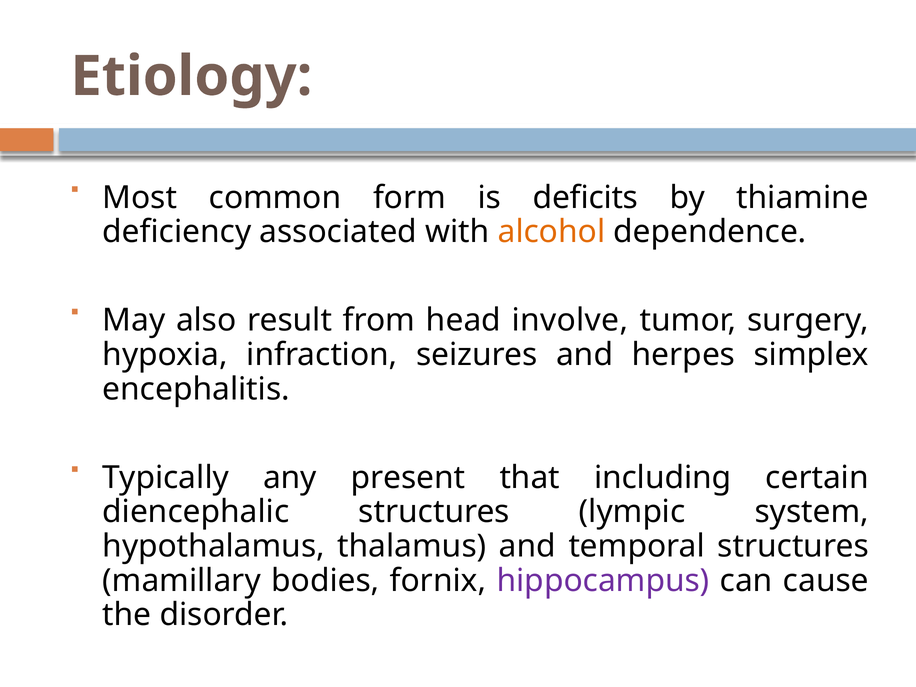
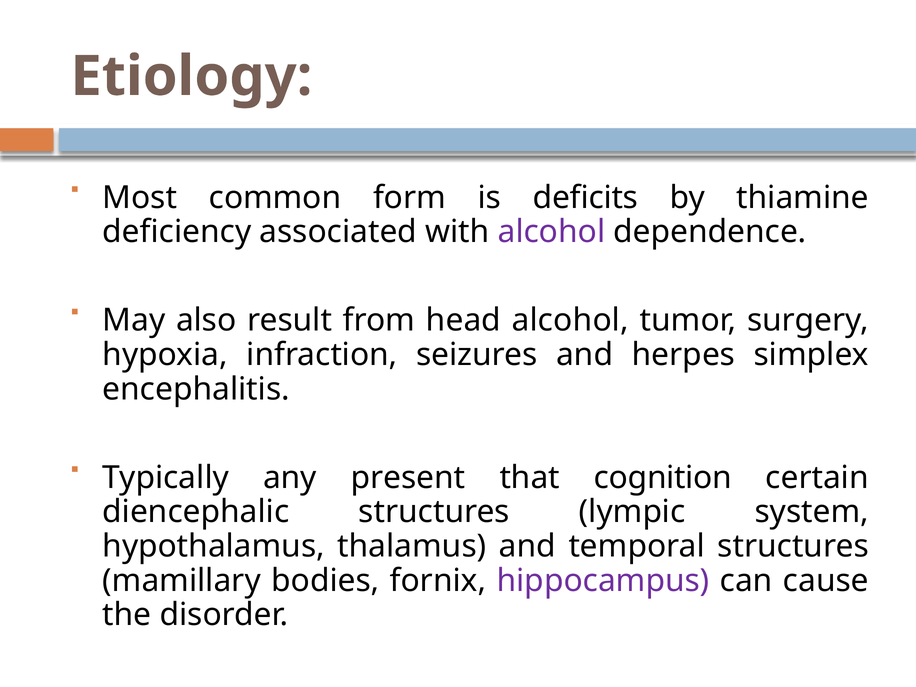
alcohol at (551, 232) colour: orange -> purple
head involve: involve -> alcohol
including: including -> cognition
